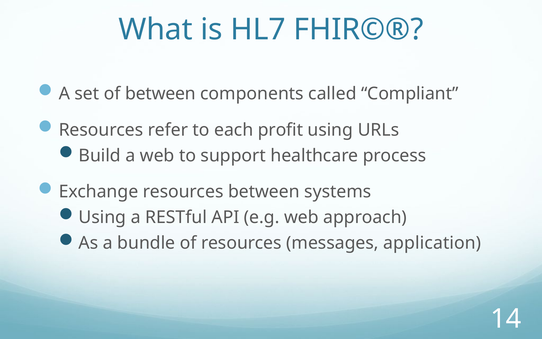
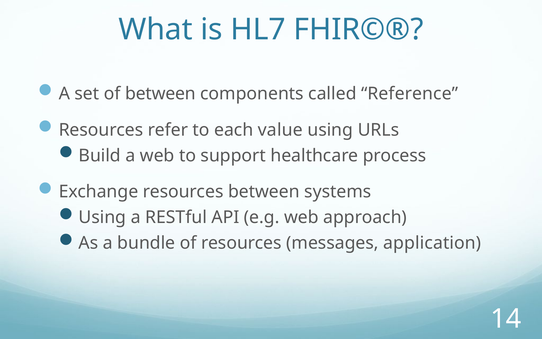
Compliant: Compliant -> Reference
profit: profit -> value
